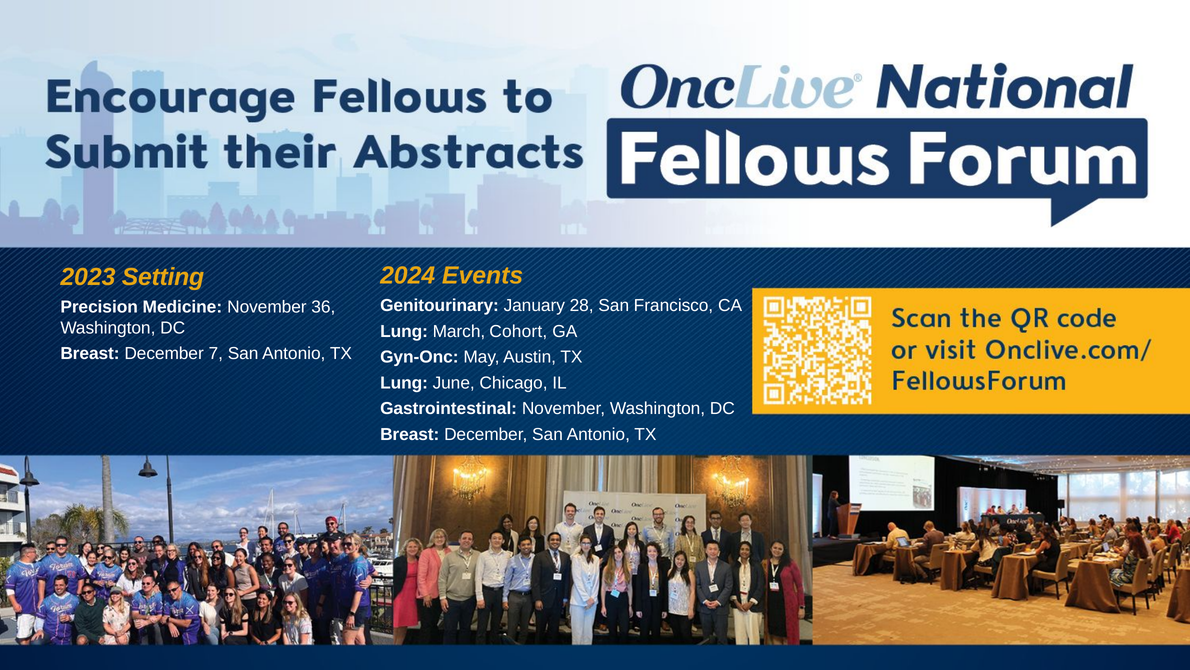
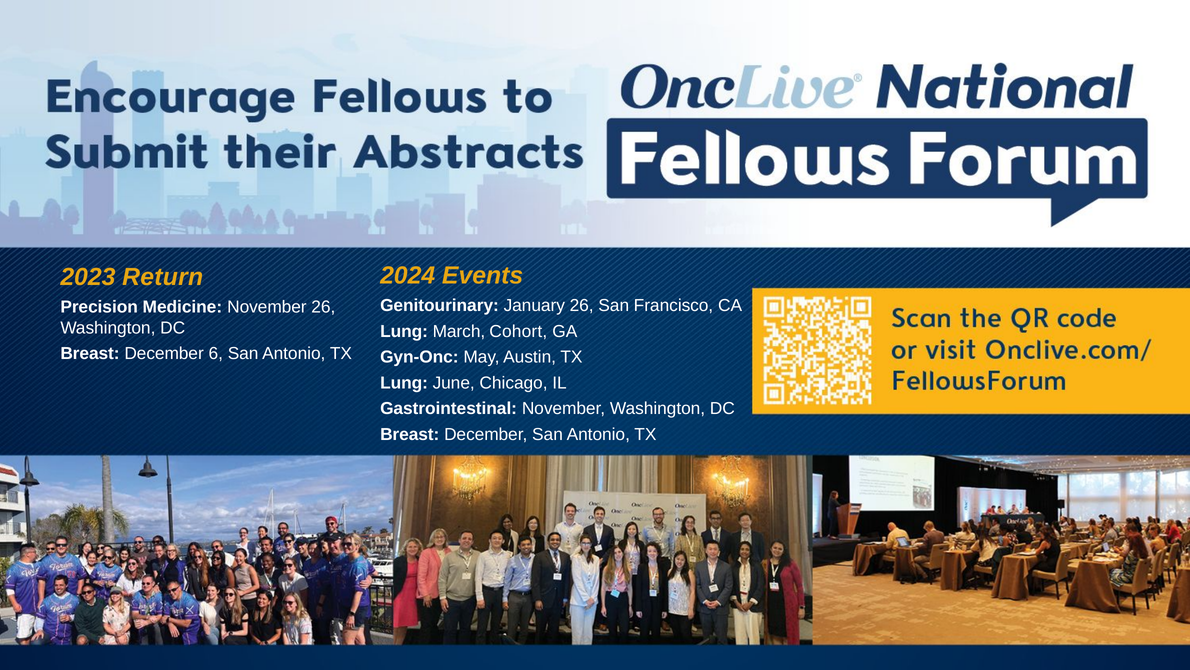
Setting: Setting -> Return
January 28: 28 -> 26
November 36: 36 -> 26
7: 7 -> 6
